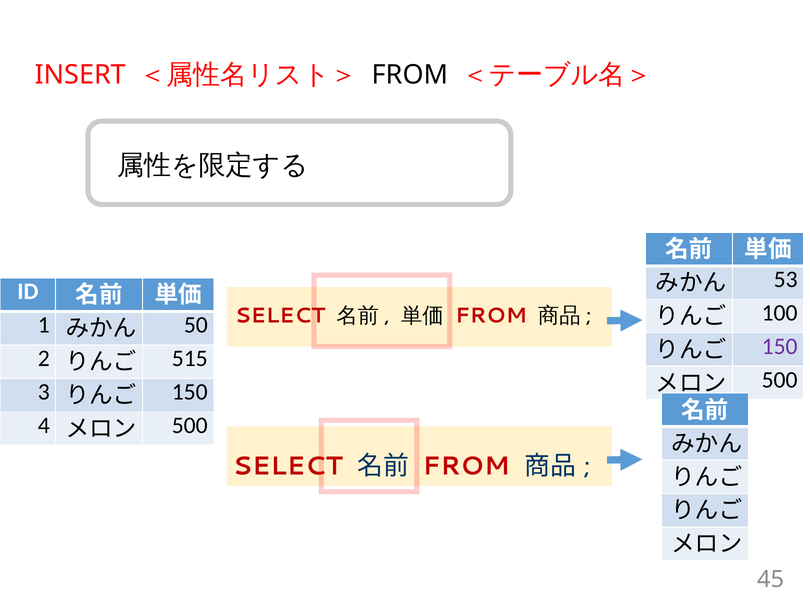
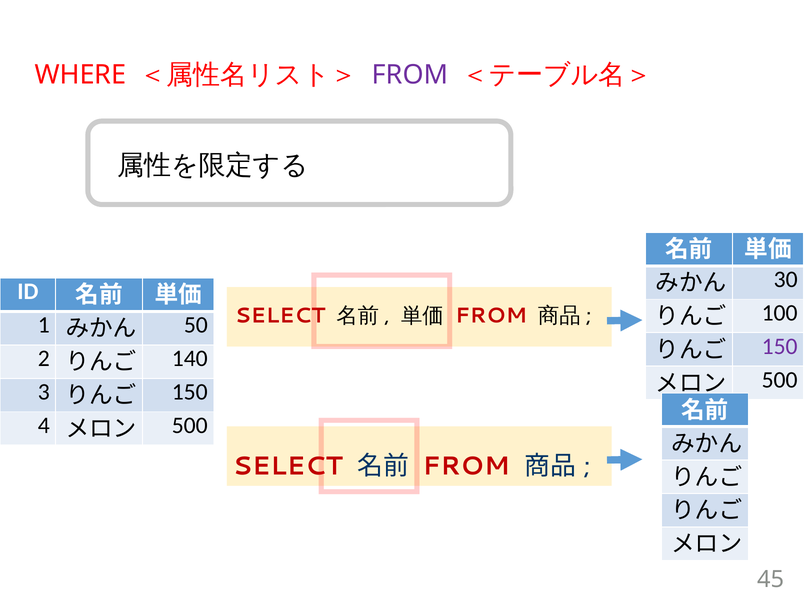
INSERT: INSERT -> WHERE
FROM at (410, 75) colour: black -> purple
53: 53 -> 30
515: 515 -> 140
